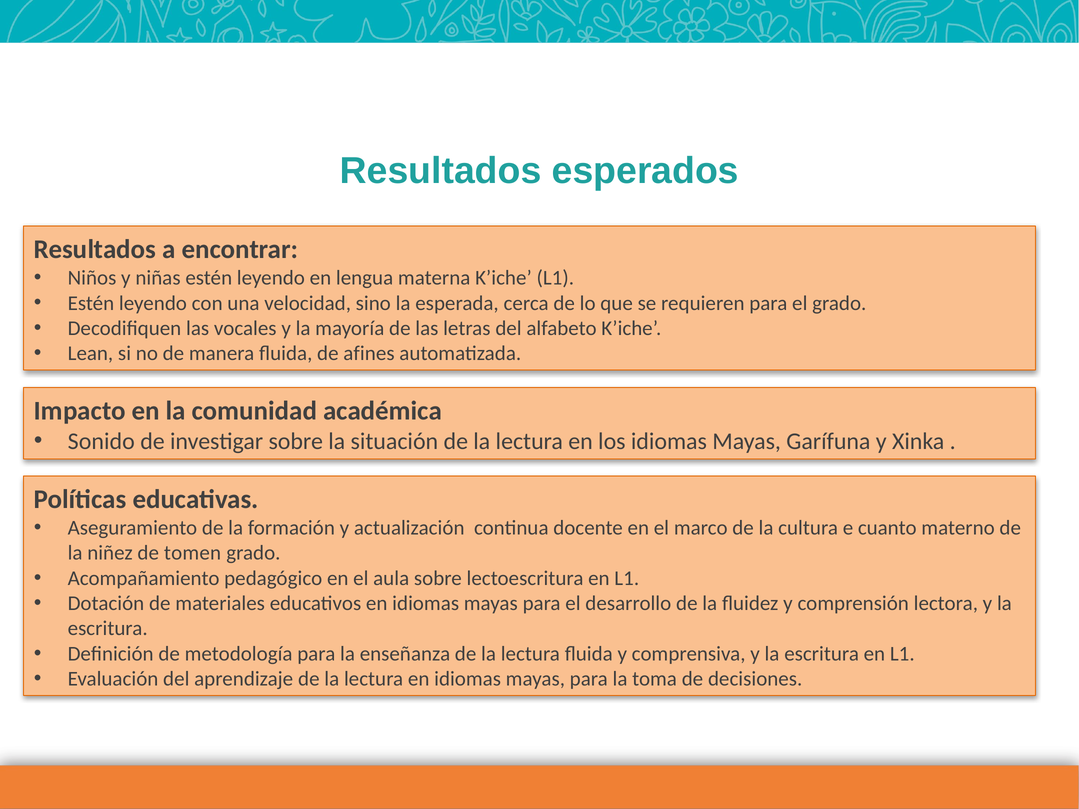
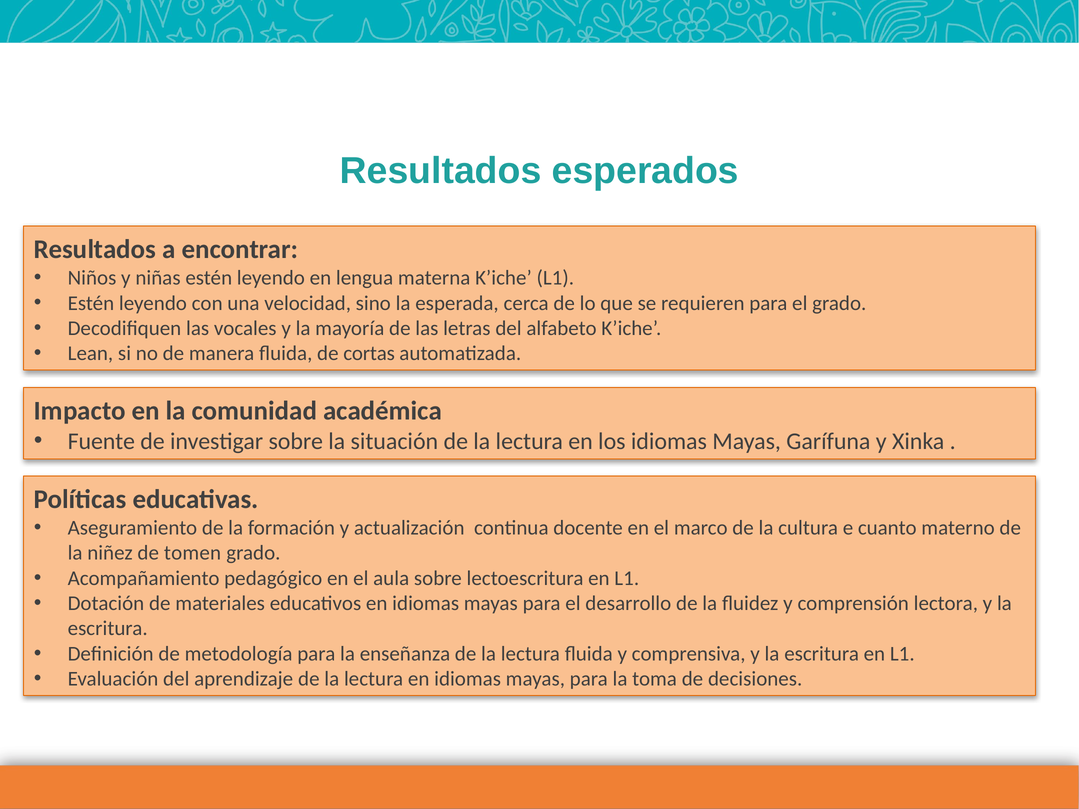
afines: afines -> cortas
Sonido: Sonido -> Fuente
